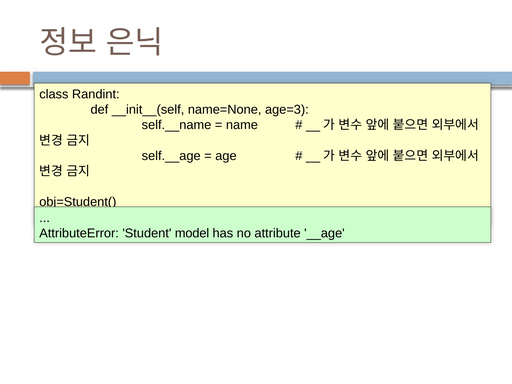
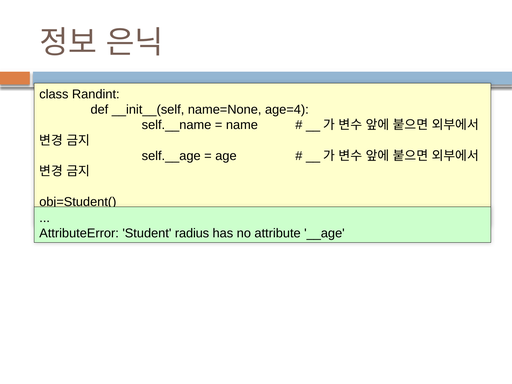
age=3: age=3 -> age=4
model: model -> radius
